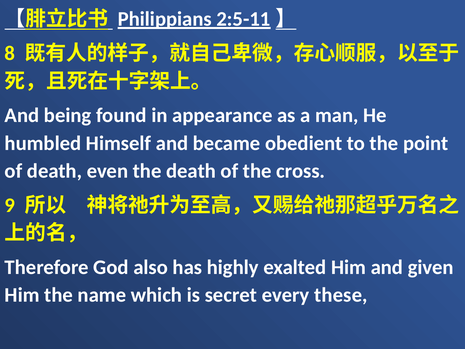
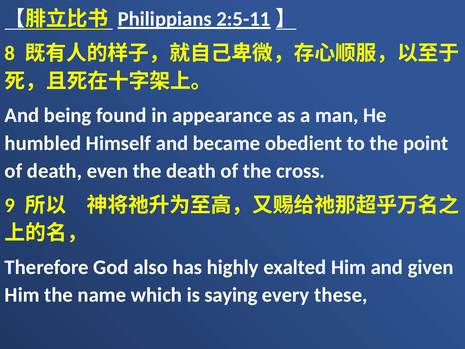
secret: secret -> saying
